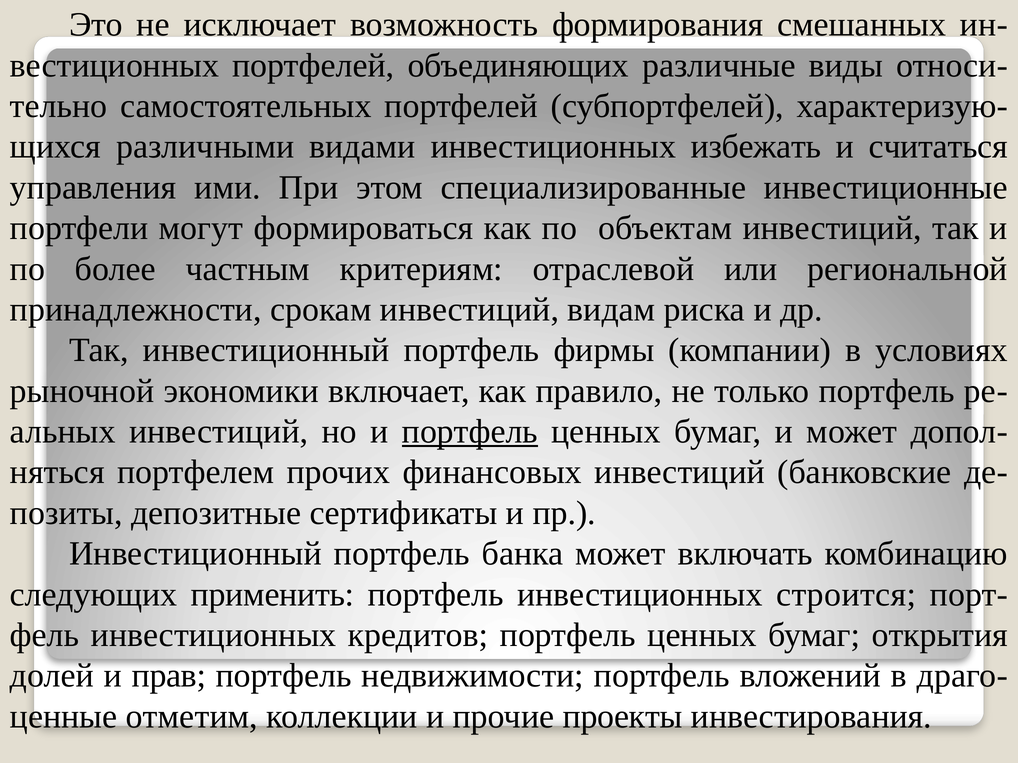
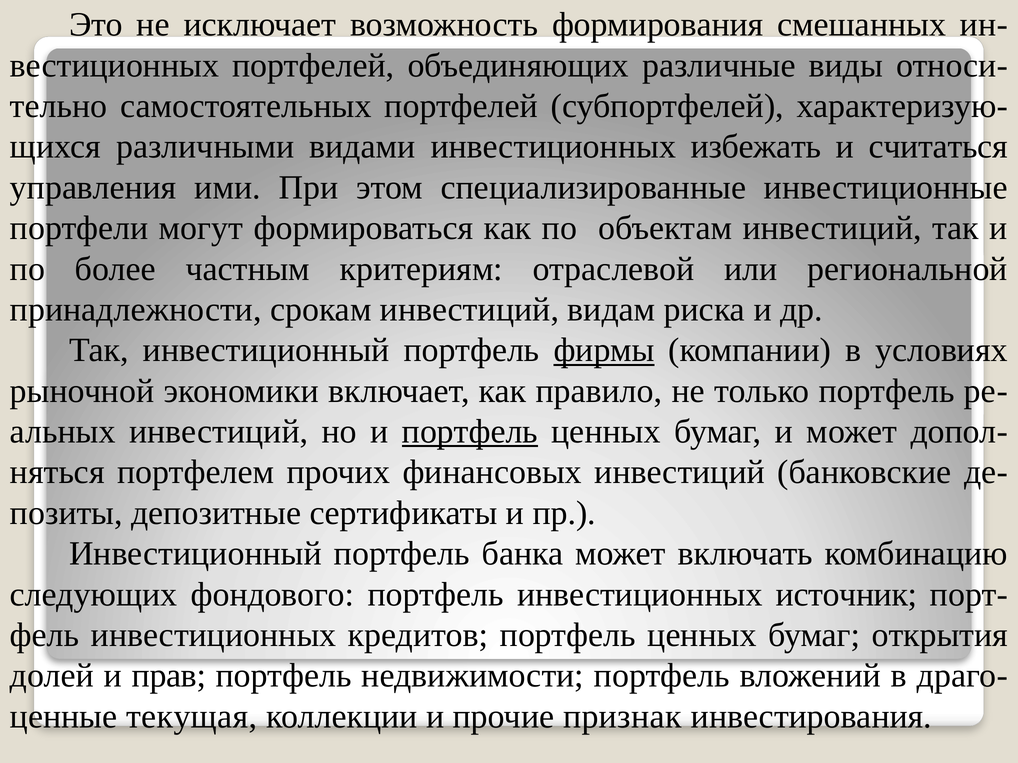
фирмы underline: none -> present
применить: применить -> фондового
строится: строится -> источник
отметим: отметим -> текущая
проекты: проекты -> признак
